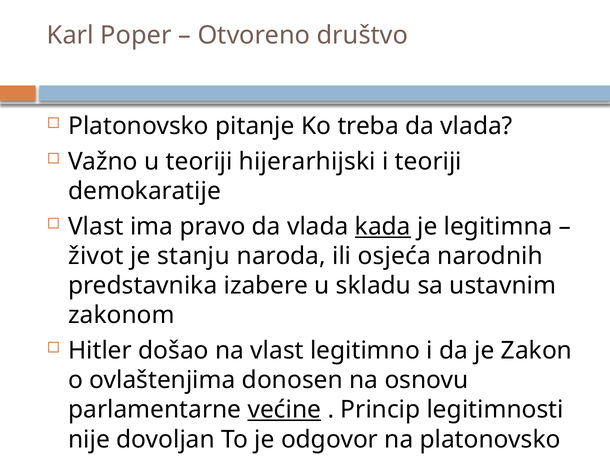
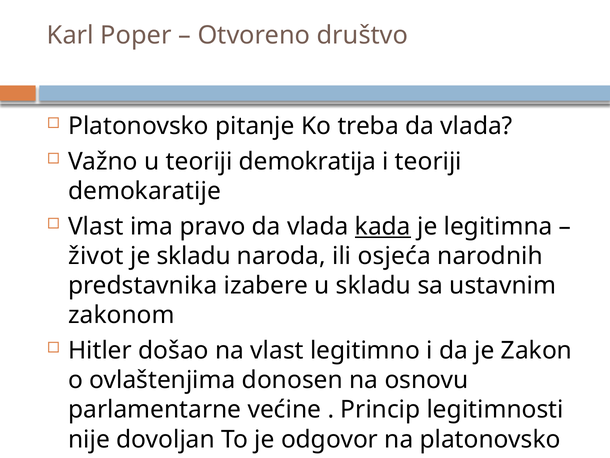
hijerarhijski: hijerarhijski -> demokratija
je stanju: stanju -> skladu
većine underline: present -> none
